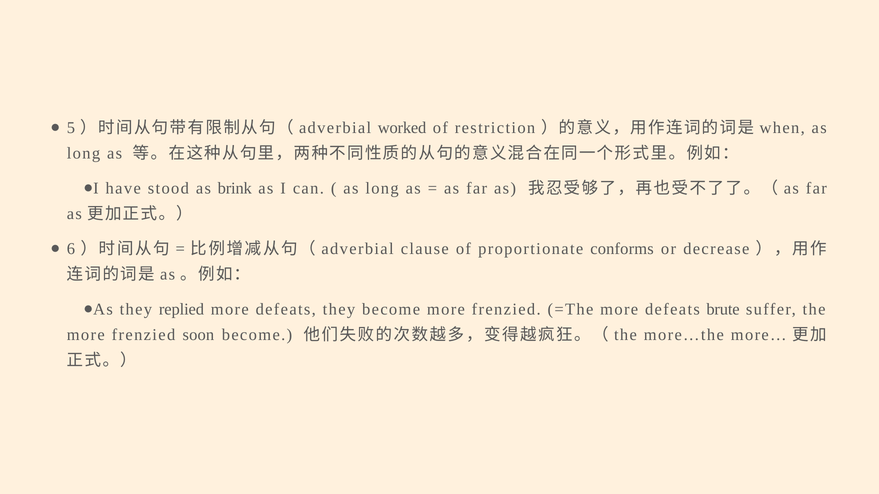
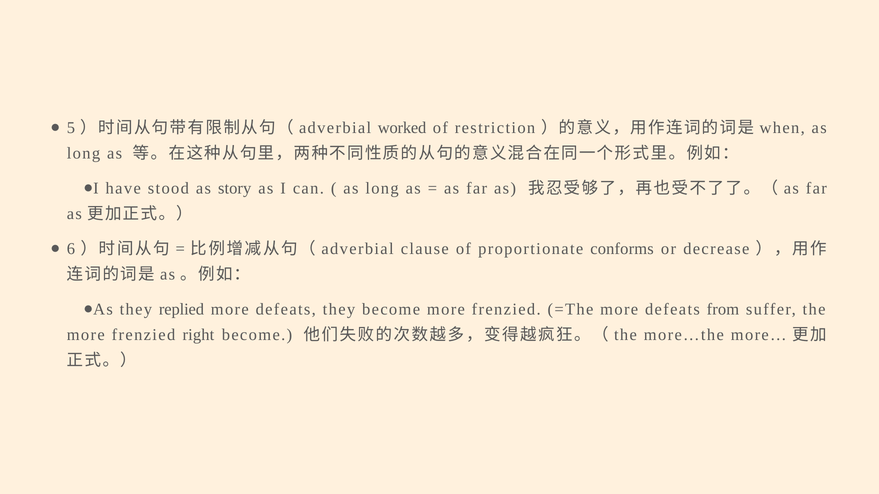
brink: brink -> story
brute: brute -> from
soon: soon -> right
